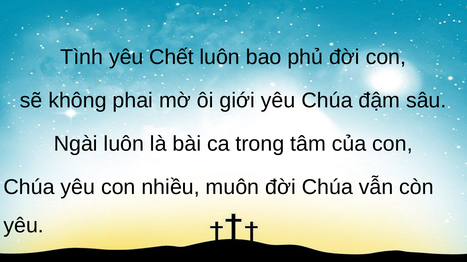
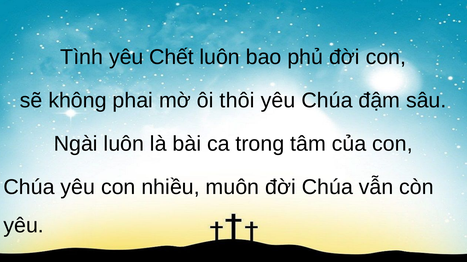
giới: giới -> thôi
